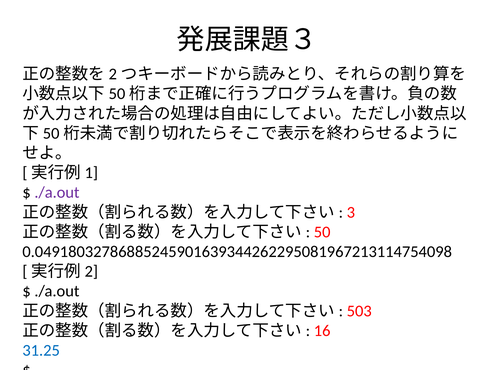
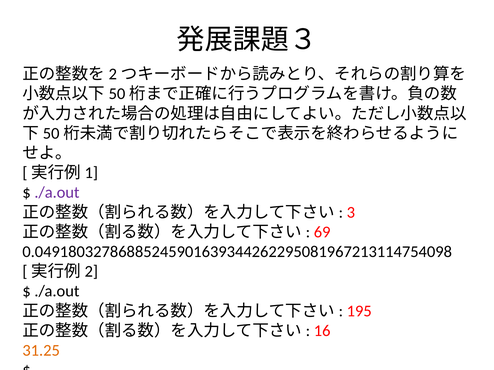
50: 50 -> 69
503: 503 -> 195
31.25 colour: blue -> orange
